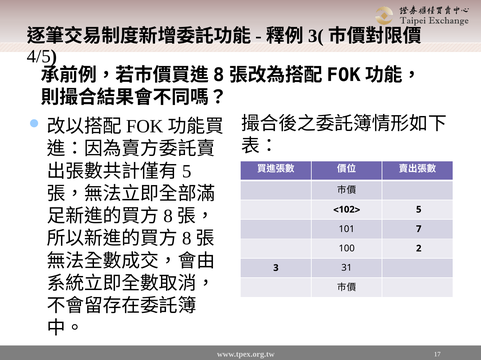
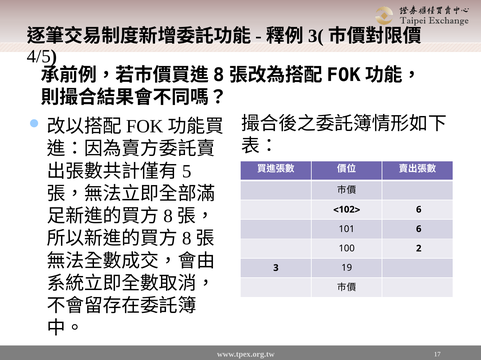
5 at (419, 210): 5 -> 6
101 7: 7 -> 6
31: 31 -> 19
